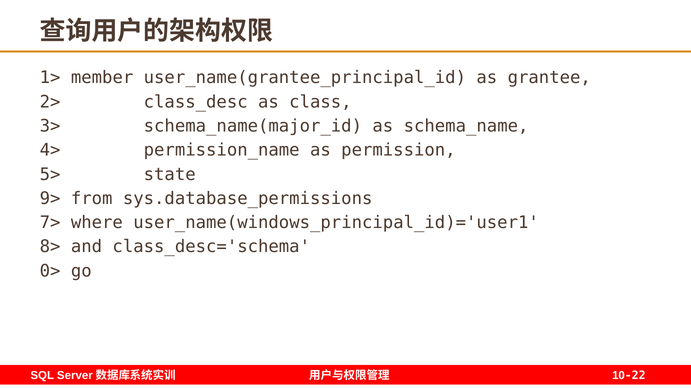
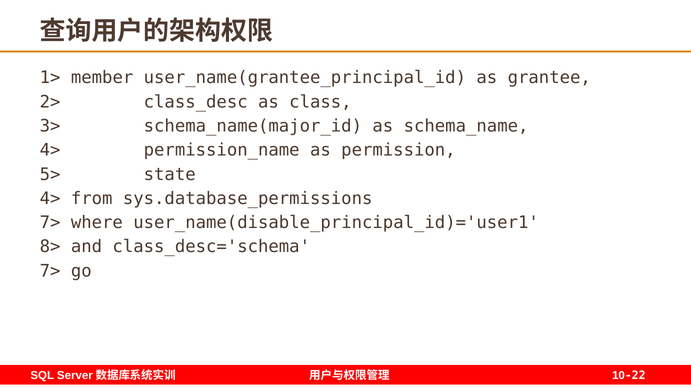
9> at (50, 199): 9> -> 4>
user_name(windows_principal_id)='user1: user_name(windows_principal_id)='user1 -> user_name(disable_principal_id)='user1
0> at (50, 271): 0> -> 7>
